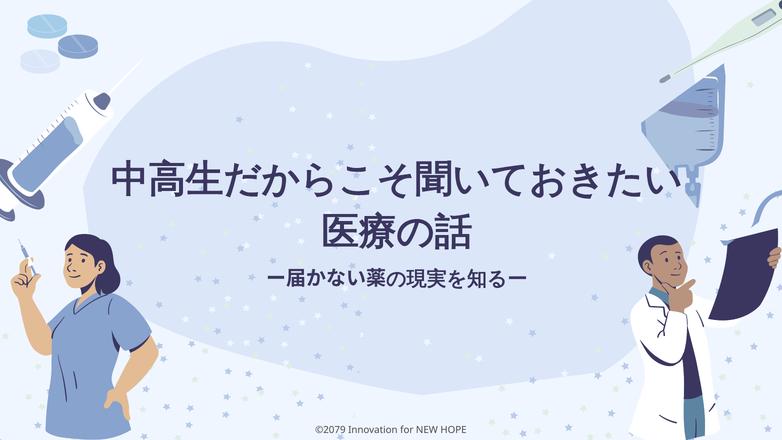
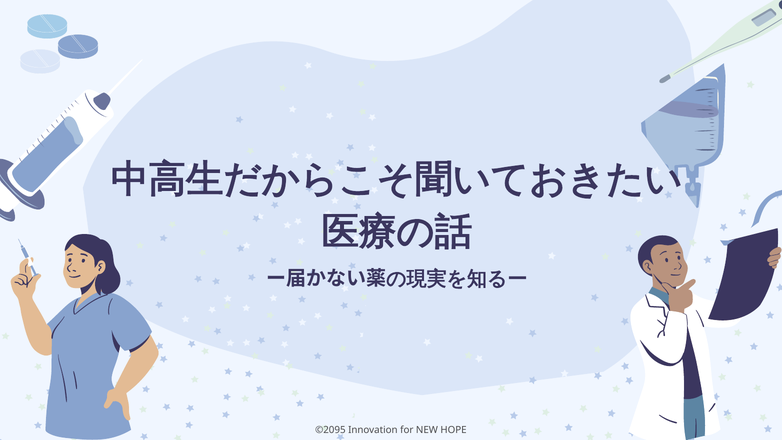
©2079: ©2079 -> ©2095
